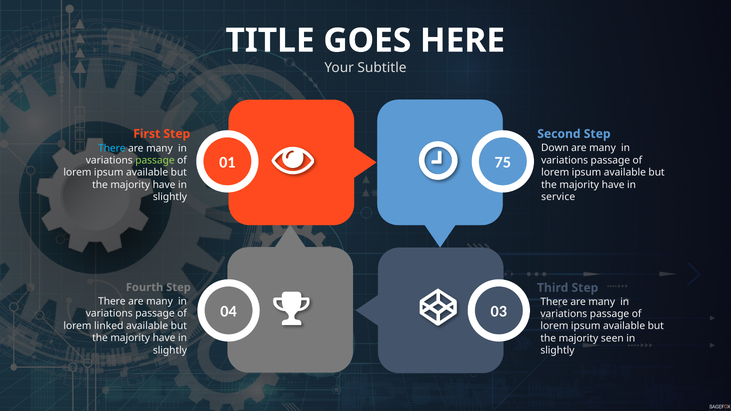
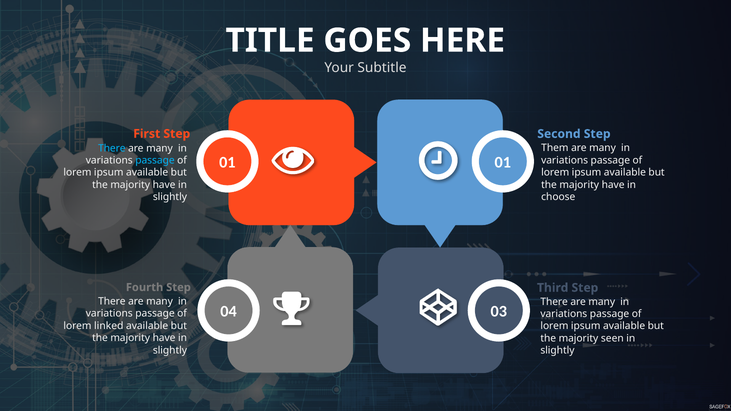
Down: Down -> Them
01 75: 75 -> 01
passage at (155, 160) colour: light green -> light blue
service: service -> choose
